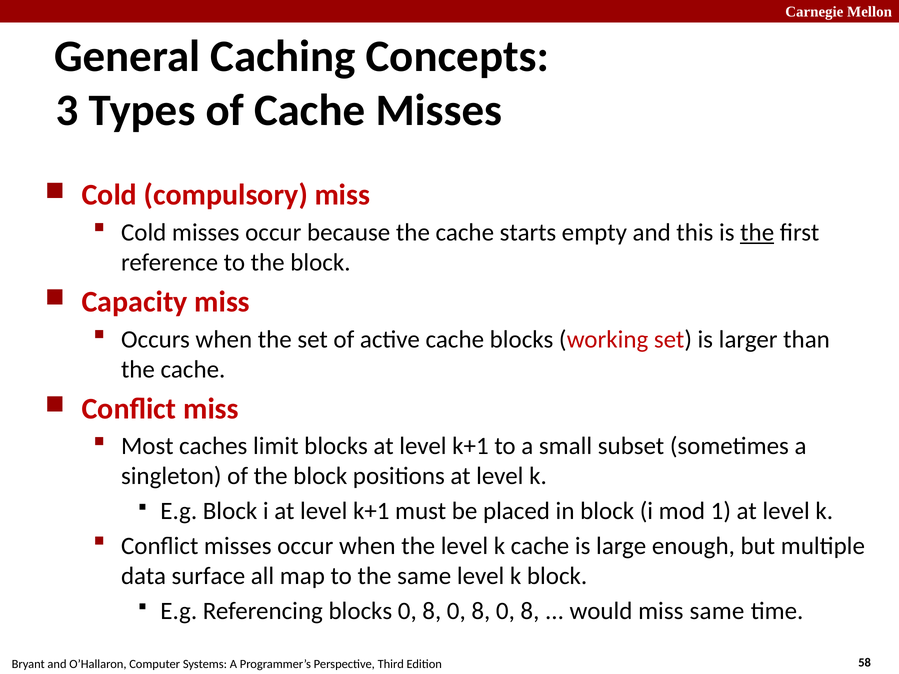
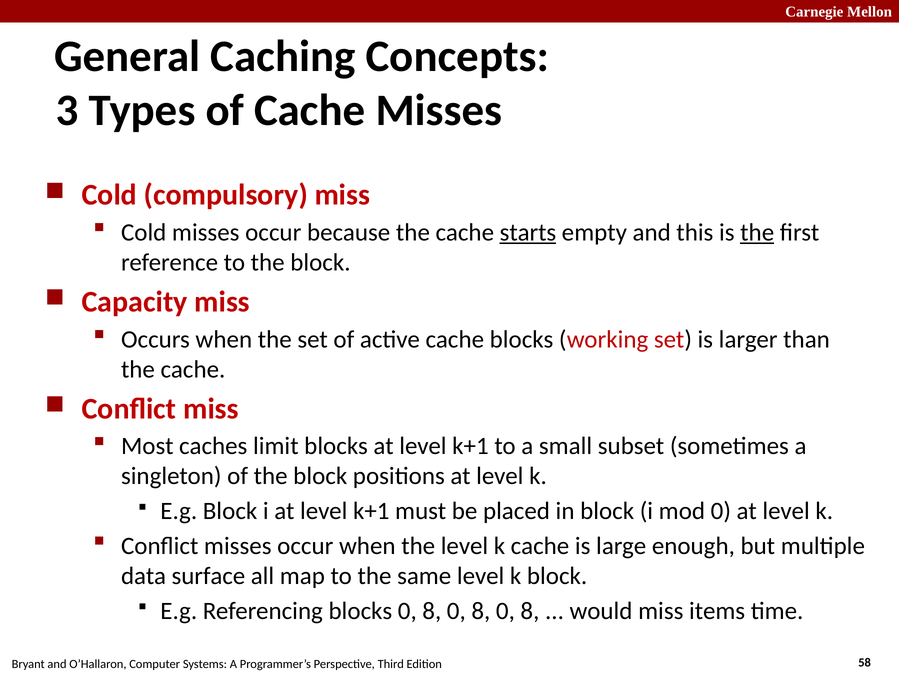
starts underline: none -> present
mod 1: 1 -> 0
miss same: same -> items
